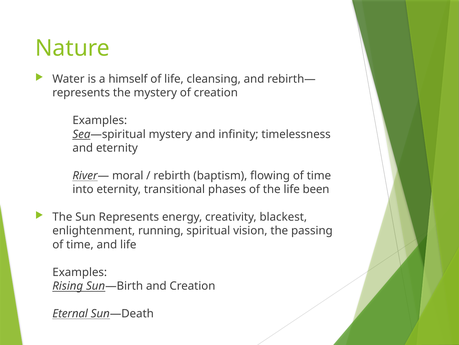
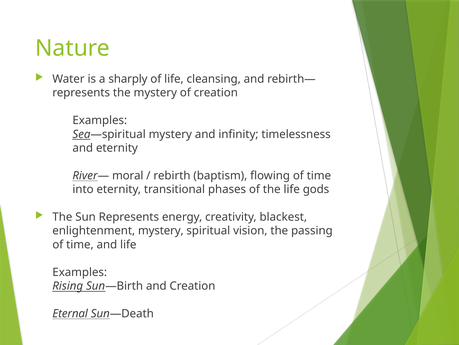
himself: himself -> sharply
been: been -> gods
enlightenment running: running -> mystery
